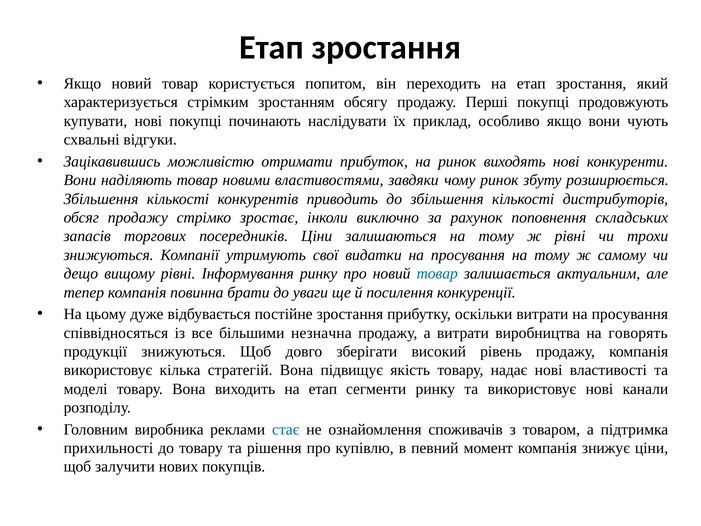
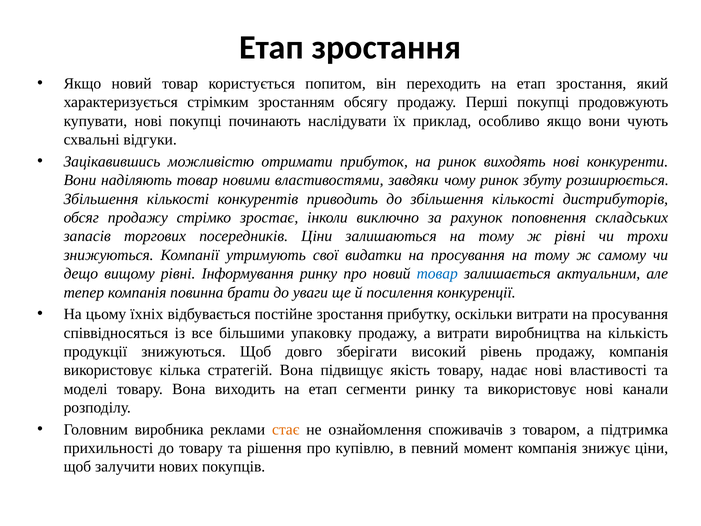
дуже: дуже -> їхніх
незначна: незначна -> упаковку
говорять: говорять -> кількість
стає colour: blue -> orange
